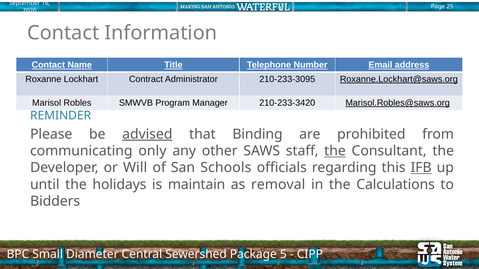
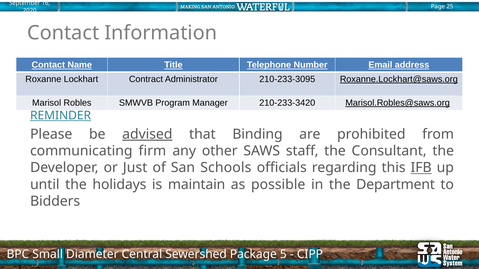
REMINDER underline: none -> present
only: only -> firm
the at (335, 151) underline: present -> none
Will: Will -> Just
removal: removal -> possible
Calculations: Calculations -> Department
